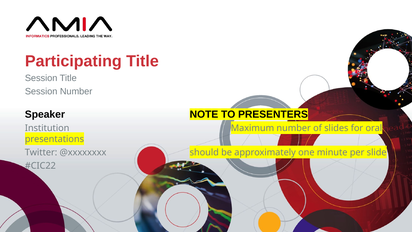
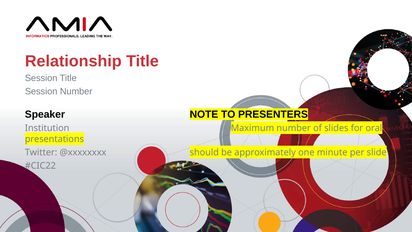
Participating: Participating -> Relationship
